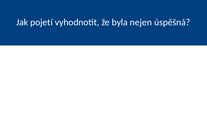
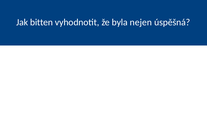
pojetí: pojetí -> bitten
